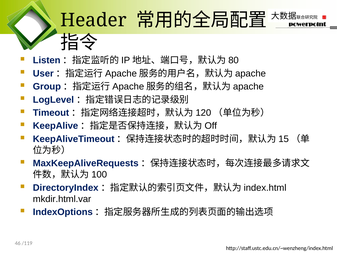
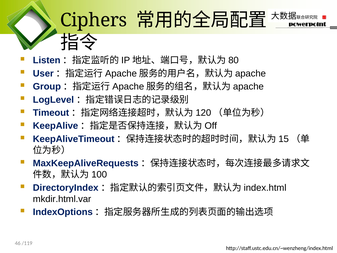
Header: Header -> Ciphers
